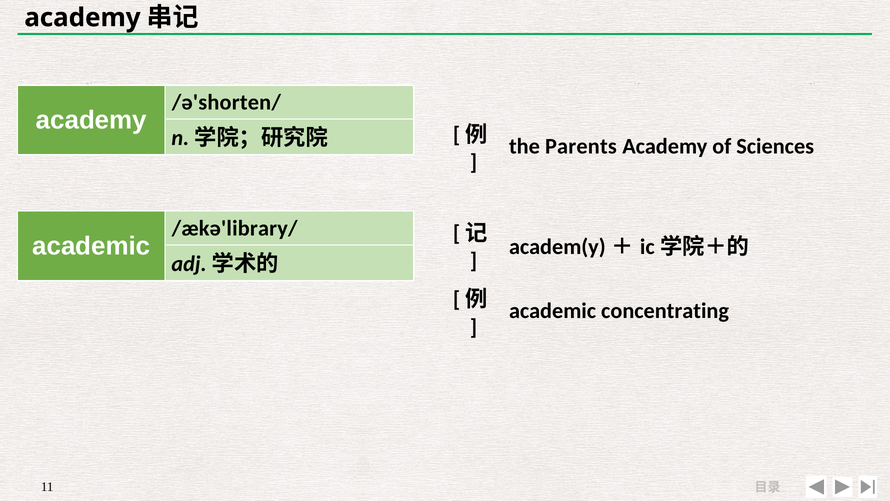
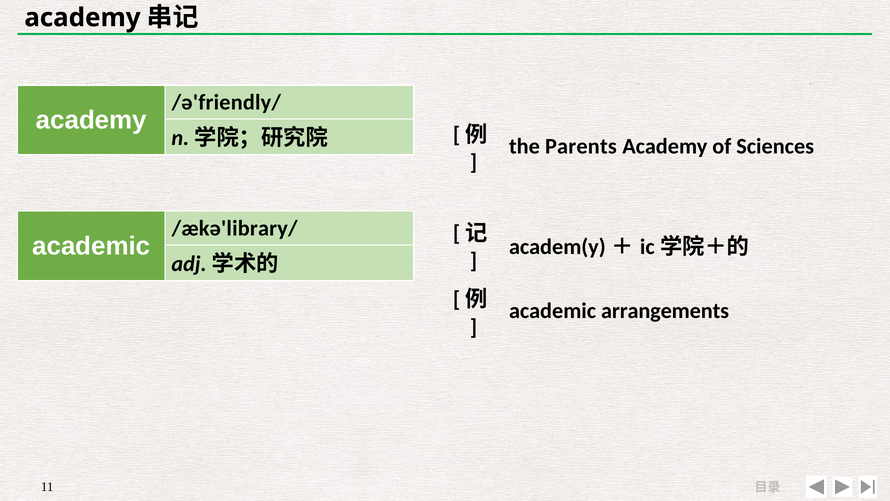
/ə'shorten/: /ə'shorten/ -> /ə'friendly/
concentrating: concentrating -> arrangements
